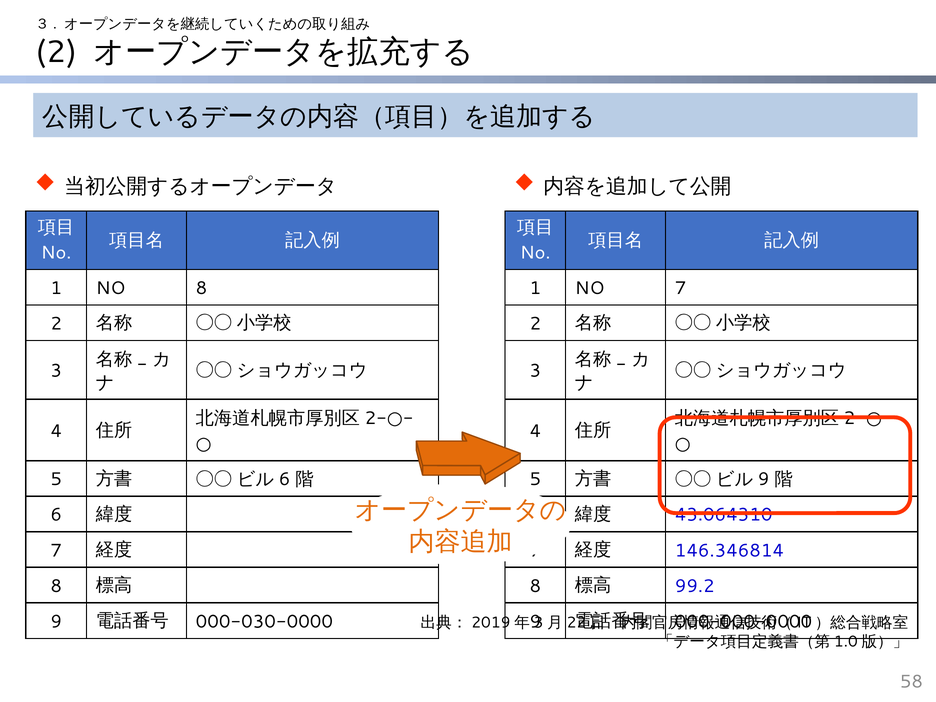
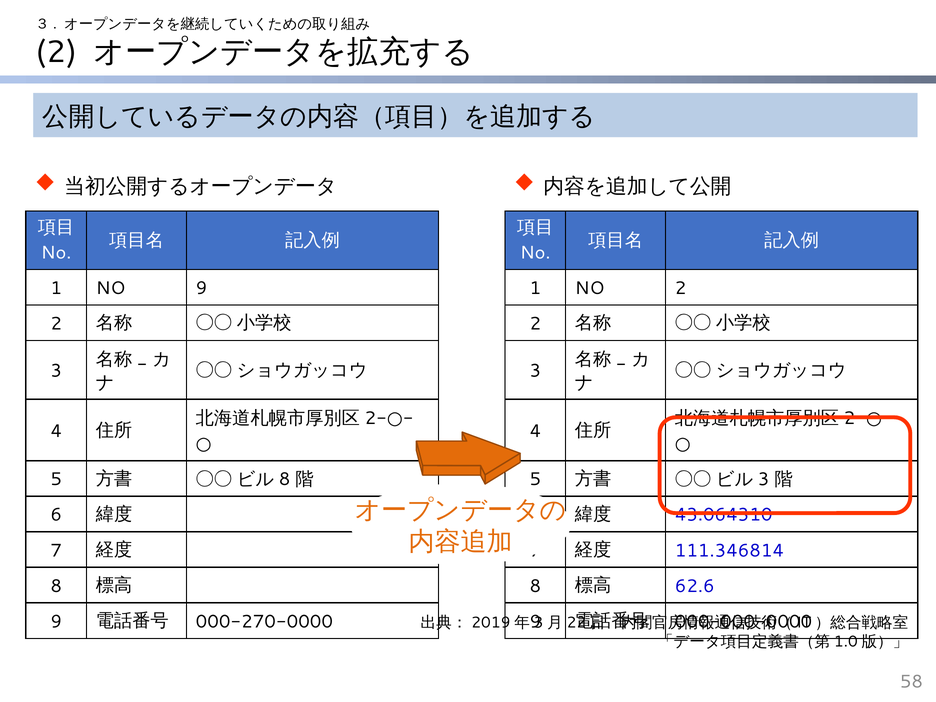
NO 8: 8 -> 9
NO 7: 7 -> 2
6 at (285, 479): 6 -> 8
9 at (764, 479): 9 -> 3
146.346814: 146.346814 -> 111.346814
99.2: 99.2 -> 62.6
000-030-0000: 000-030-0000 -> 000-270-0000
